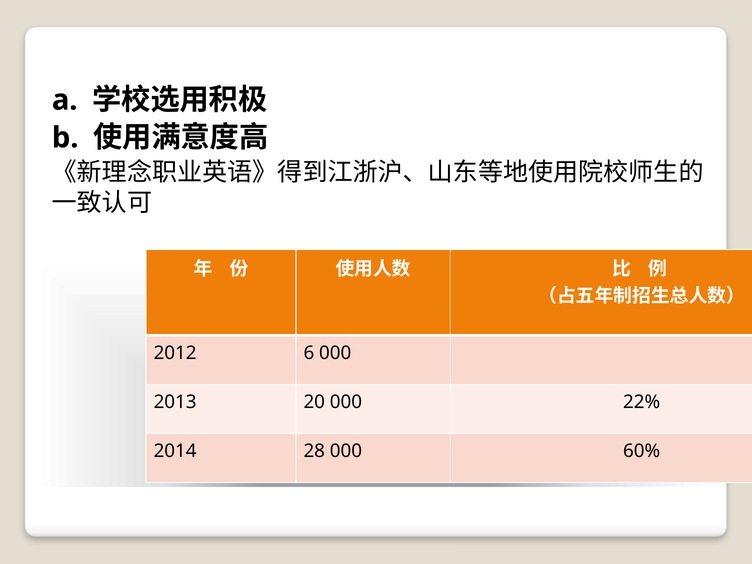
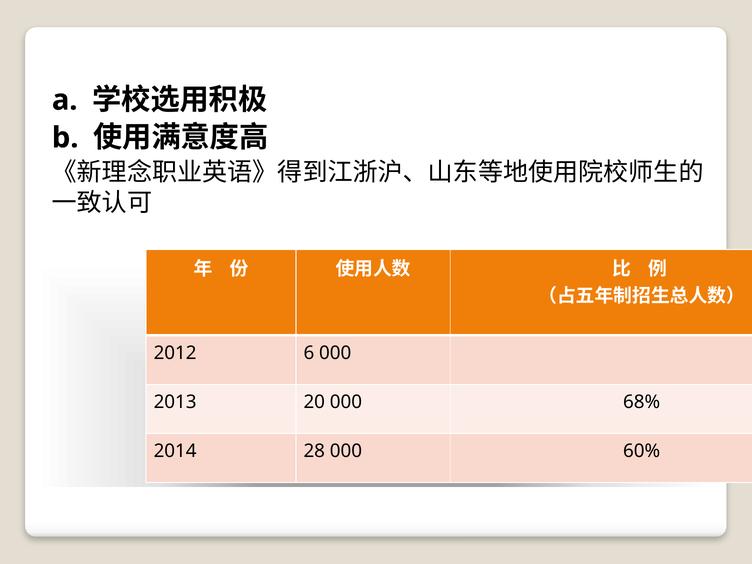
22%: 22% -> 68%
